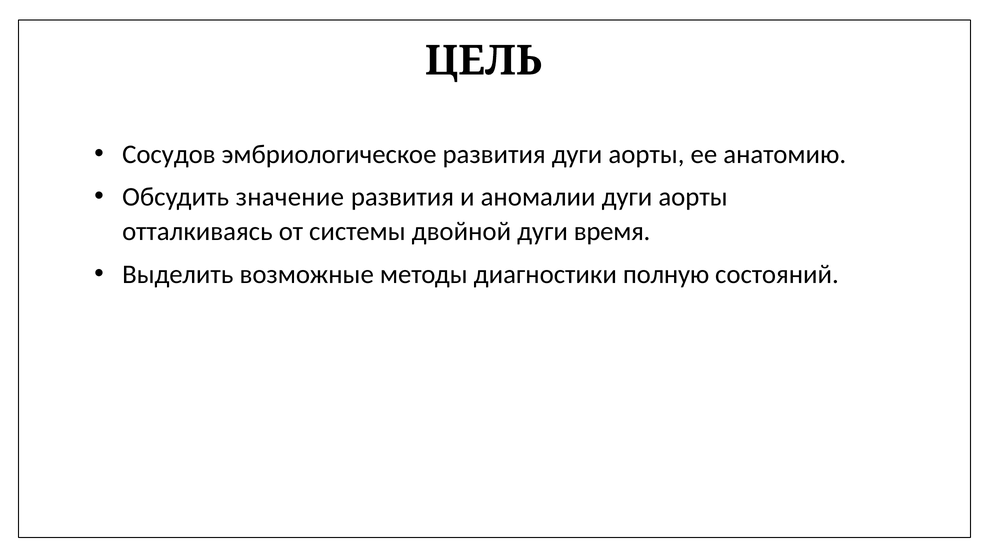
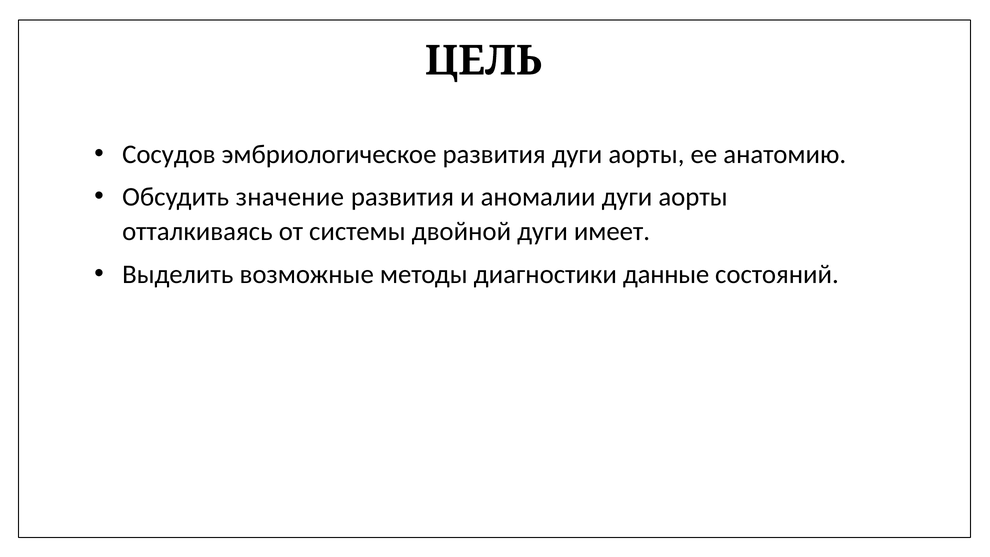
время: время -> имеет
полную: полную -> данные
